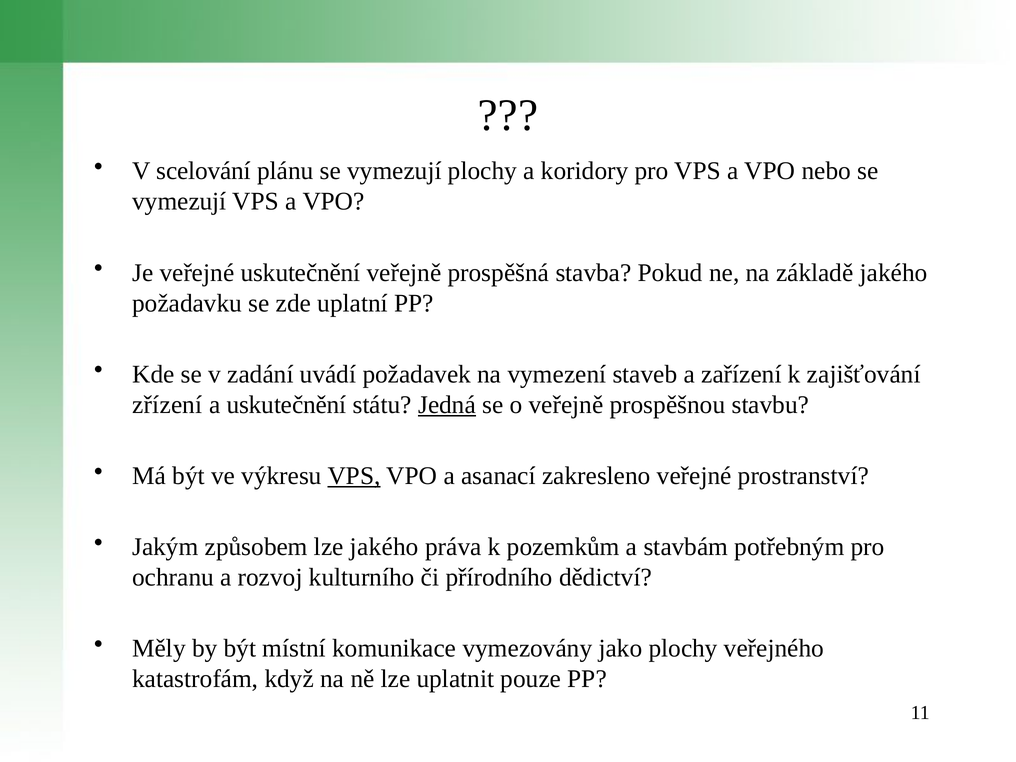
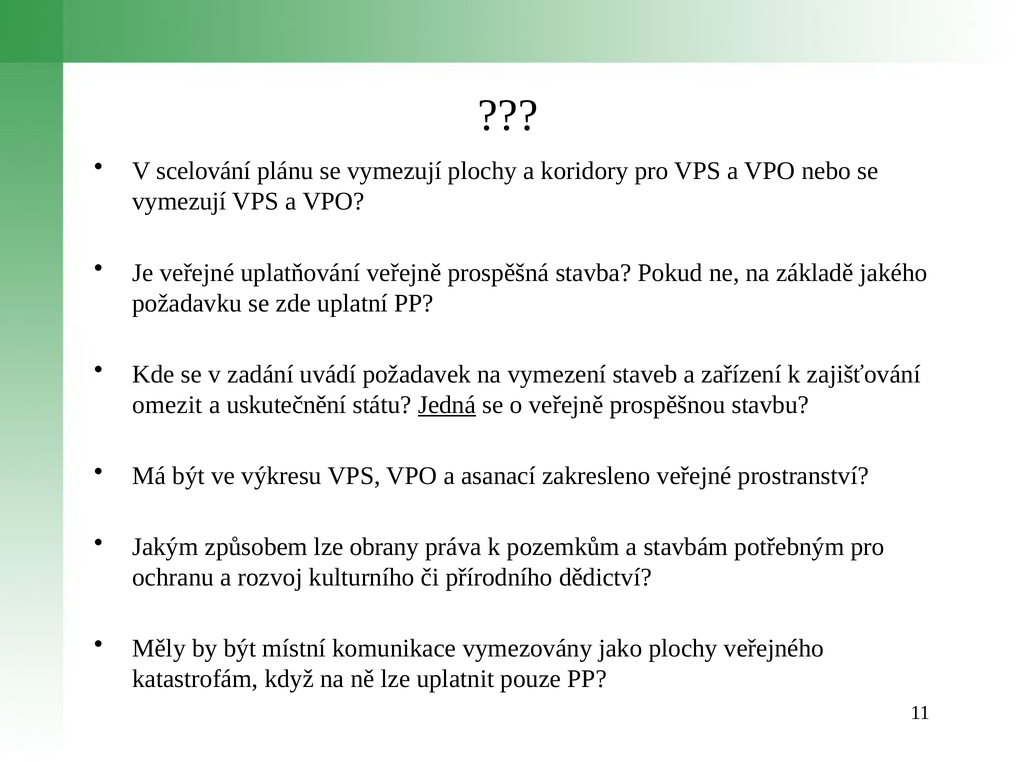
veřejné uskutečnění: uskutečnění -> uplatňování
zřízení: zřízení -> omezit
VPS at (354, 476) underline: present -> none
lze jakého: jakého -> obrany
